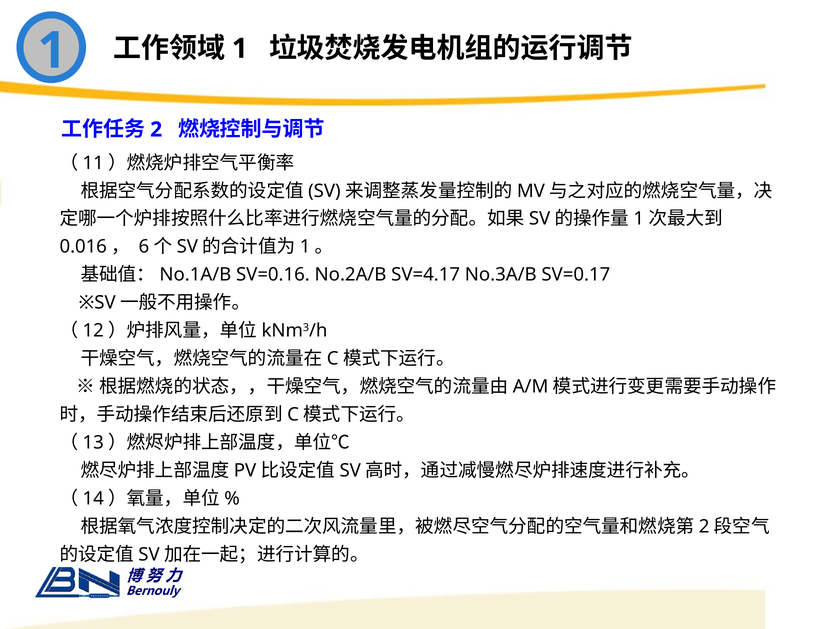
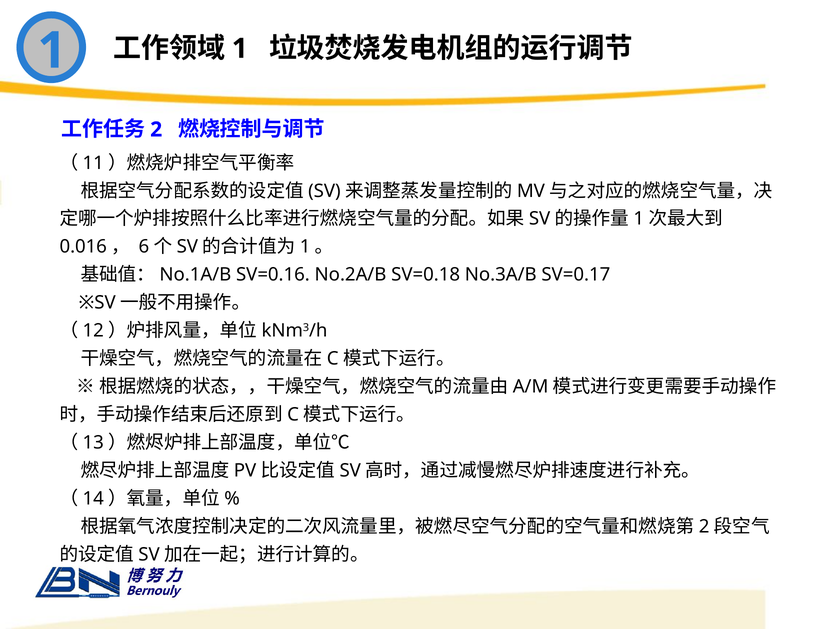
SV=4.17: SV=4.17 -> SV=0.18
